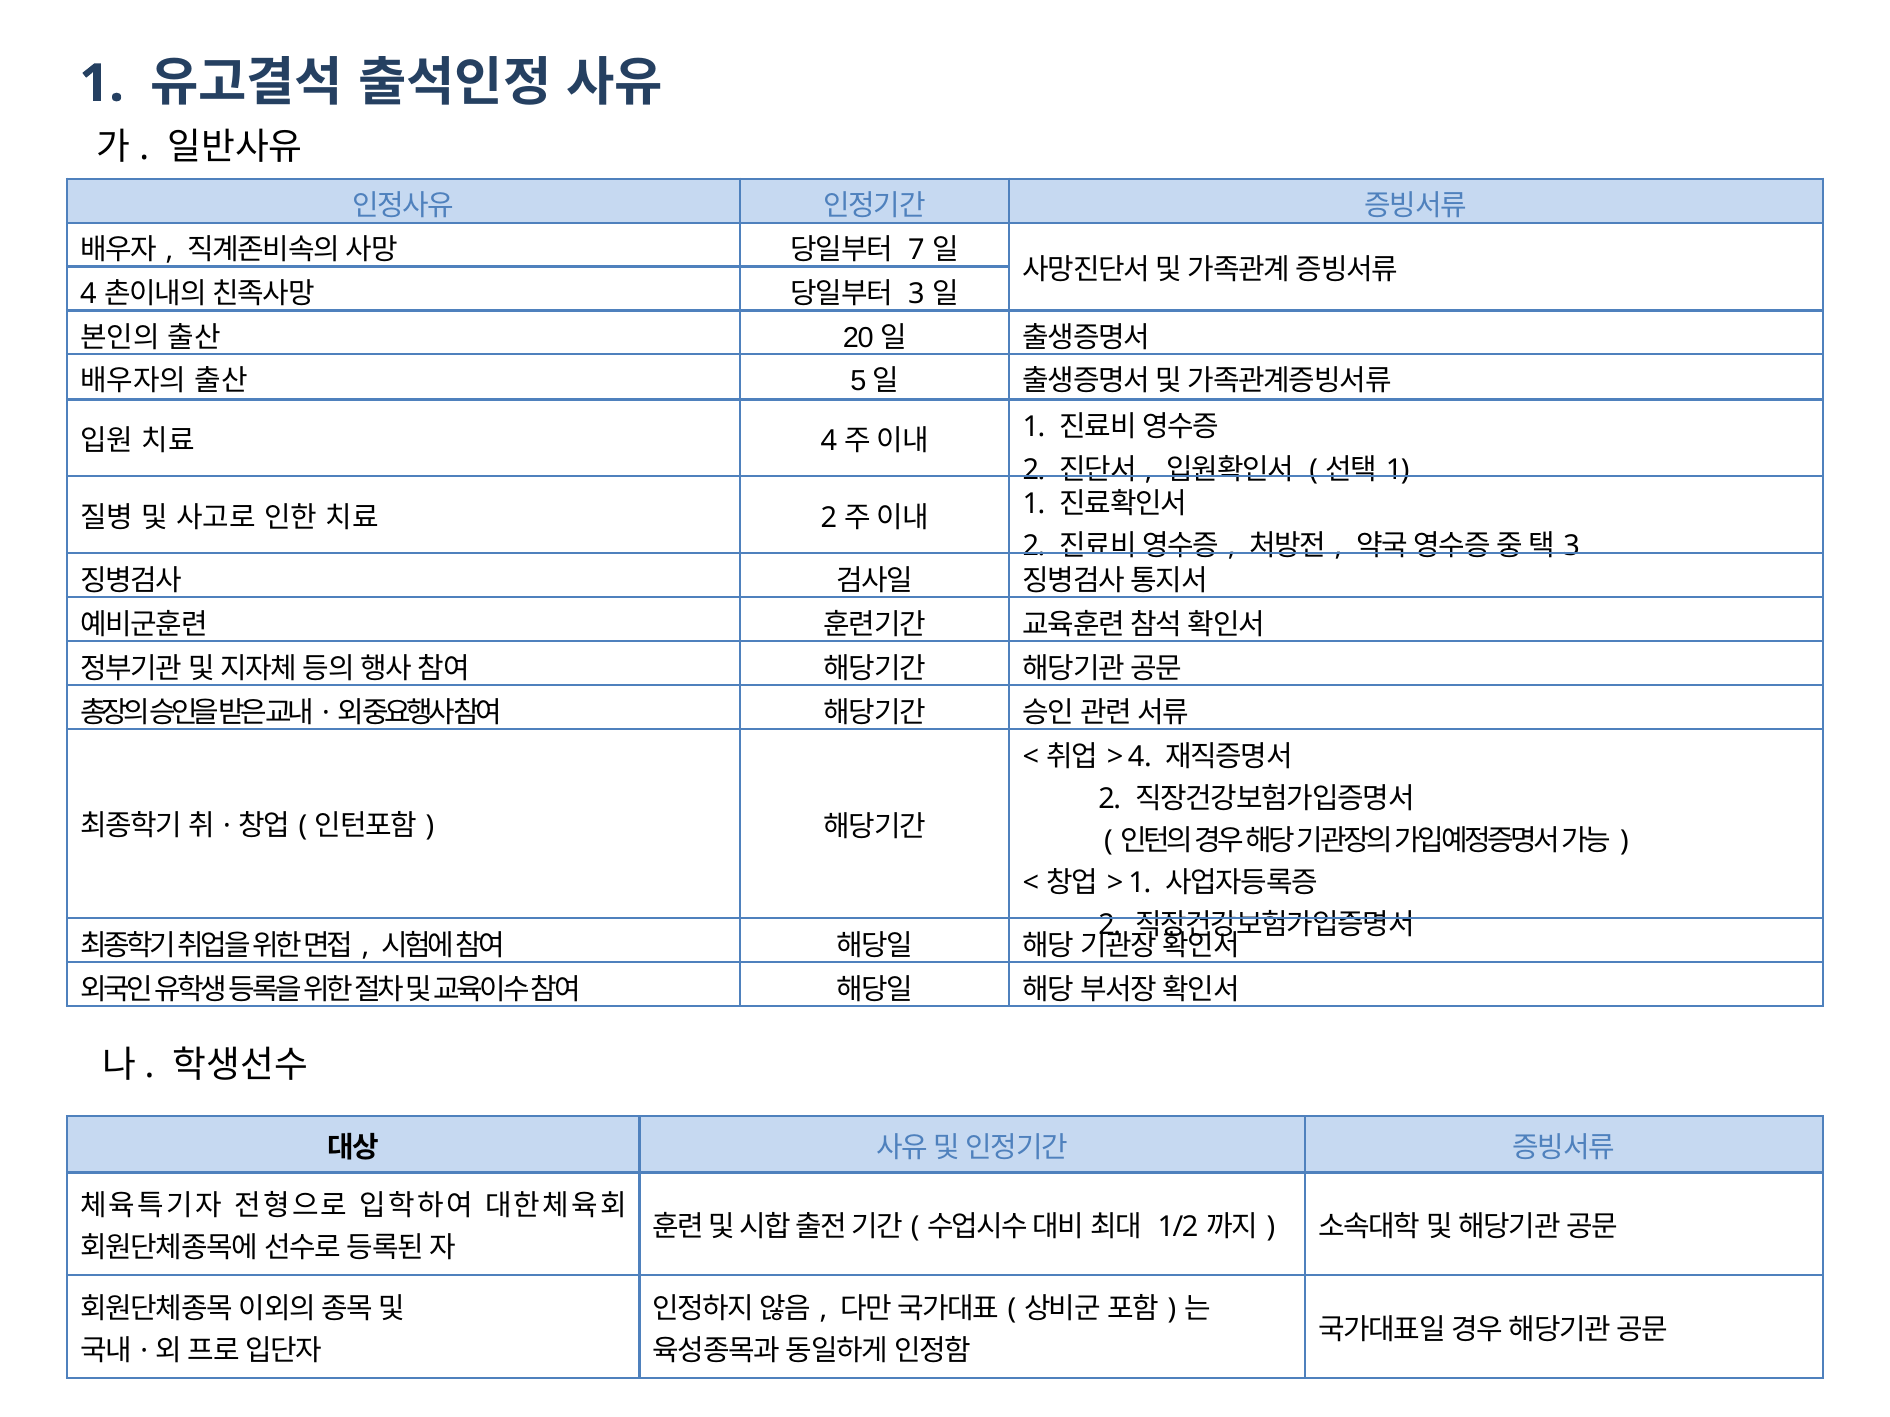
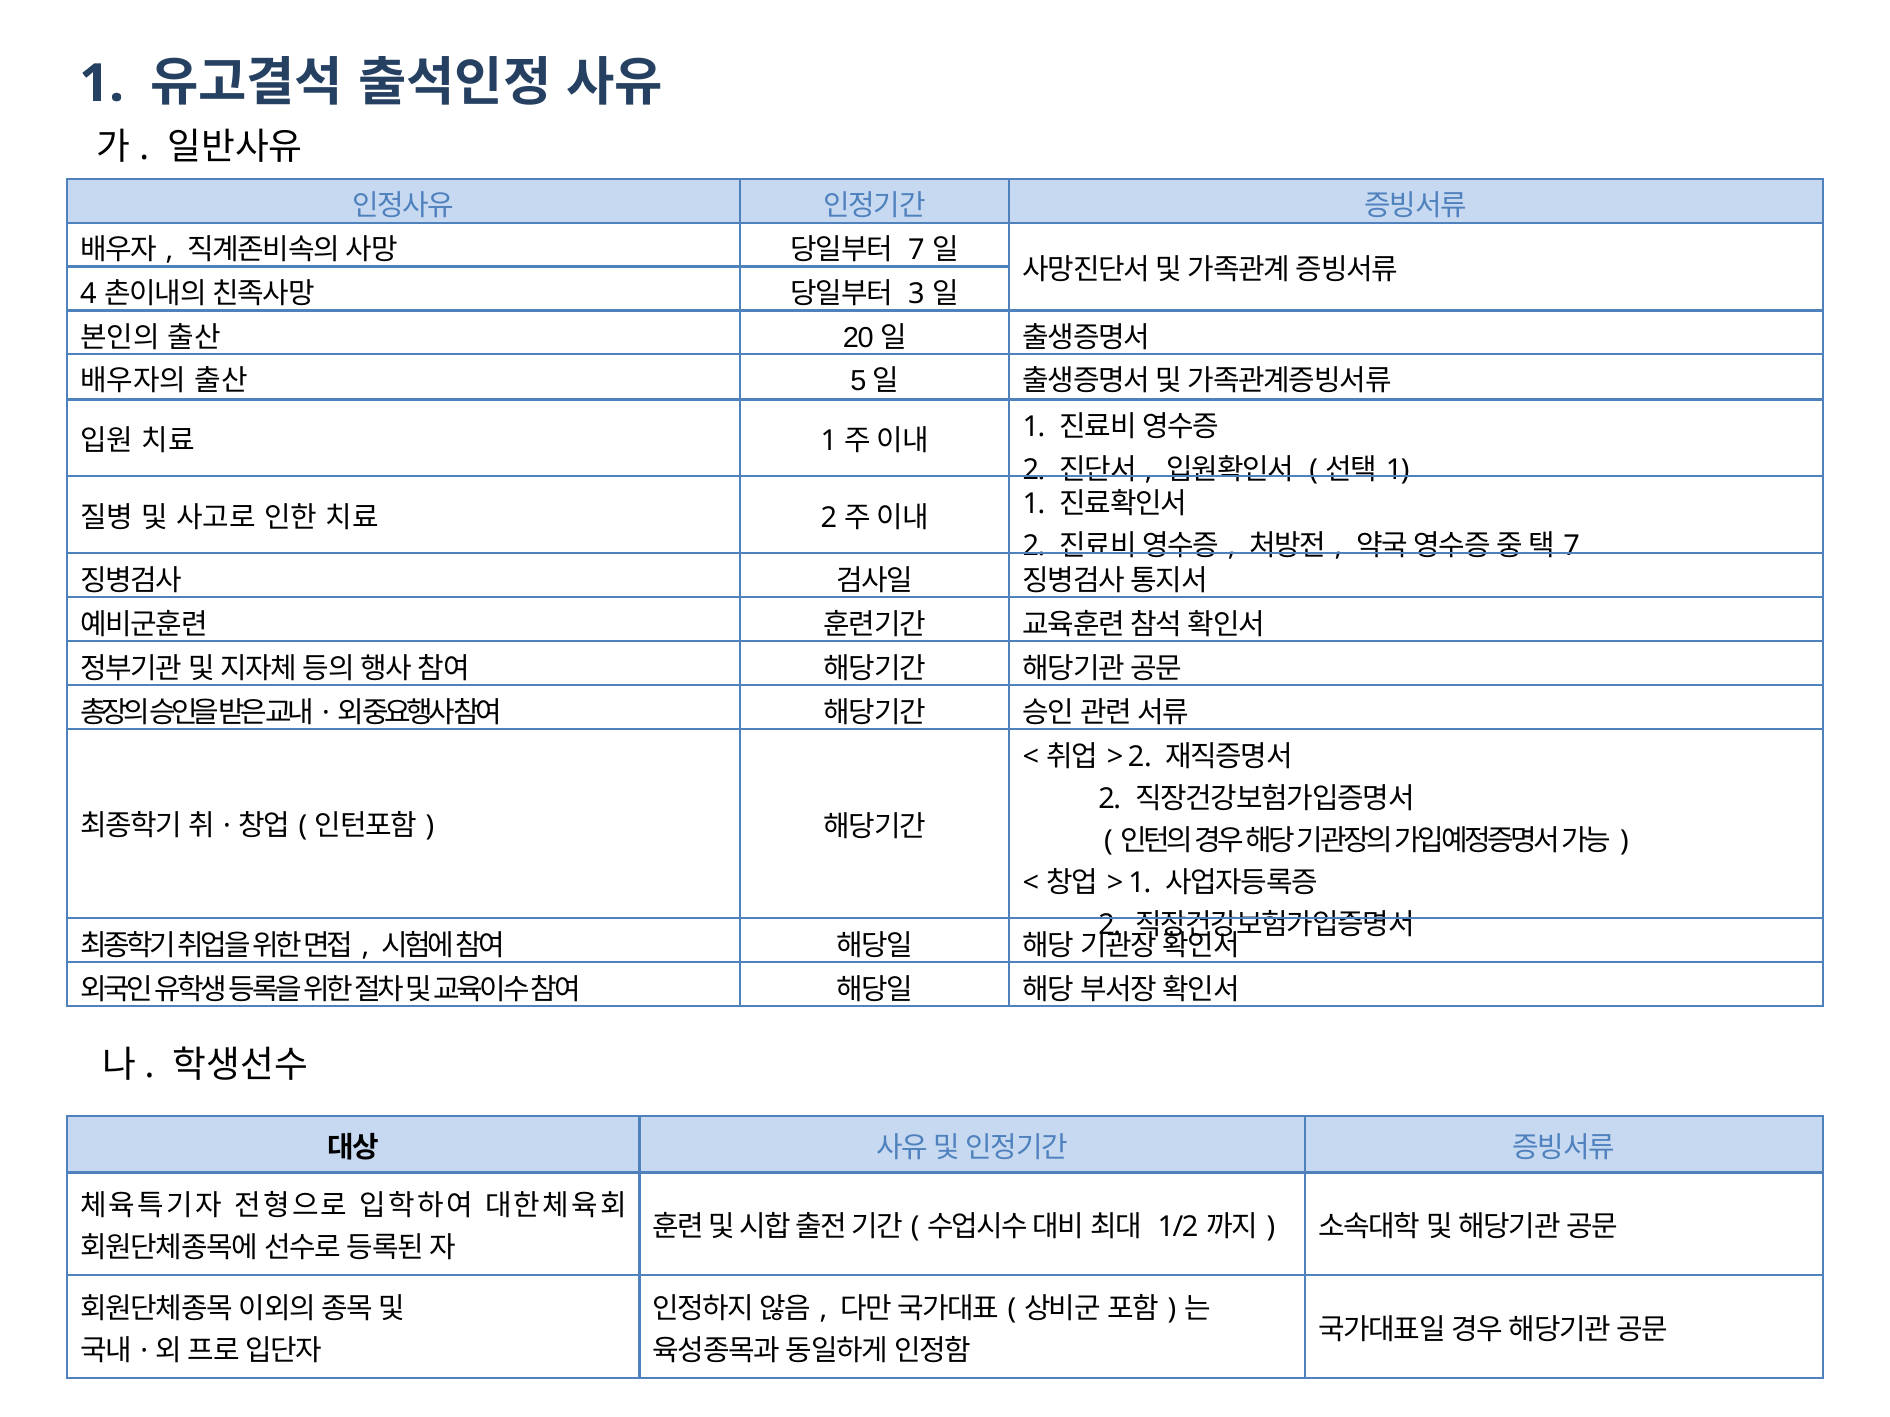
4 at (829, 441): 4 -> 1
3 at (1572, 546): 3 -> 7
4 at (1140, 757): 4 -> 2
